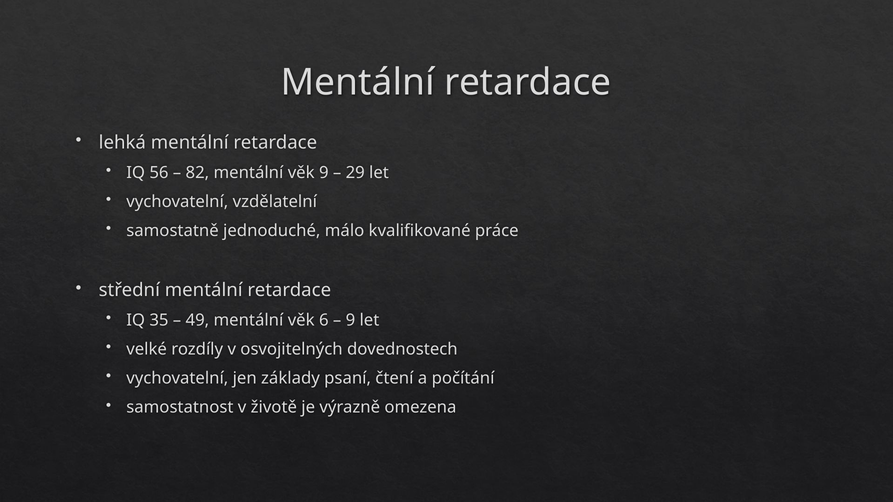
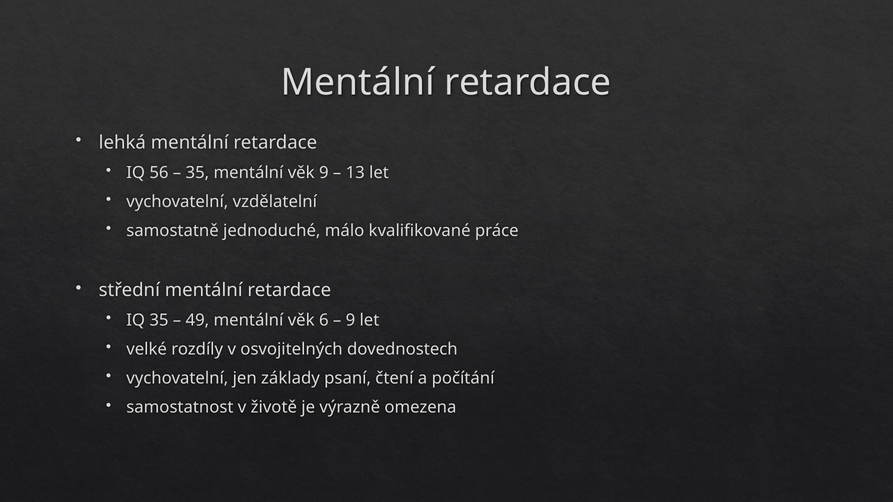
82 at (197, 173): 82 -> 35
29: 29 -> 13
